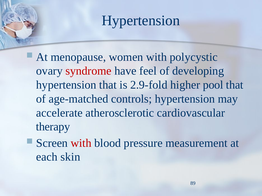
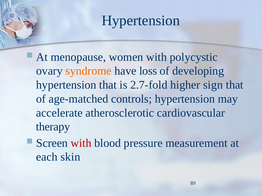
syndrome colour: red -> orange
feel: feel -> loss
2.9-fold: 2.9-fold -> 2.7-fold
pool: pool -> sign
